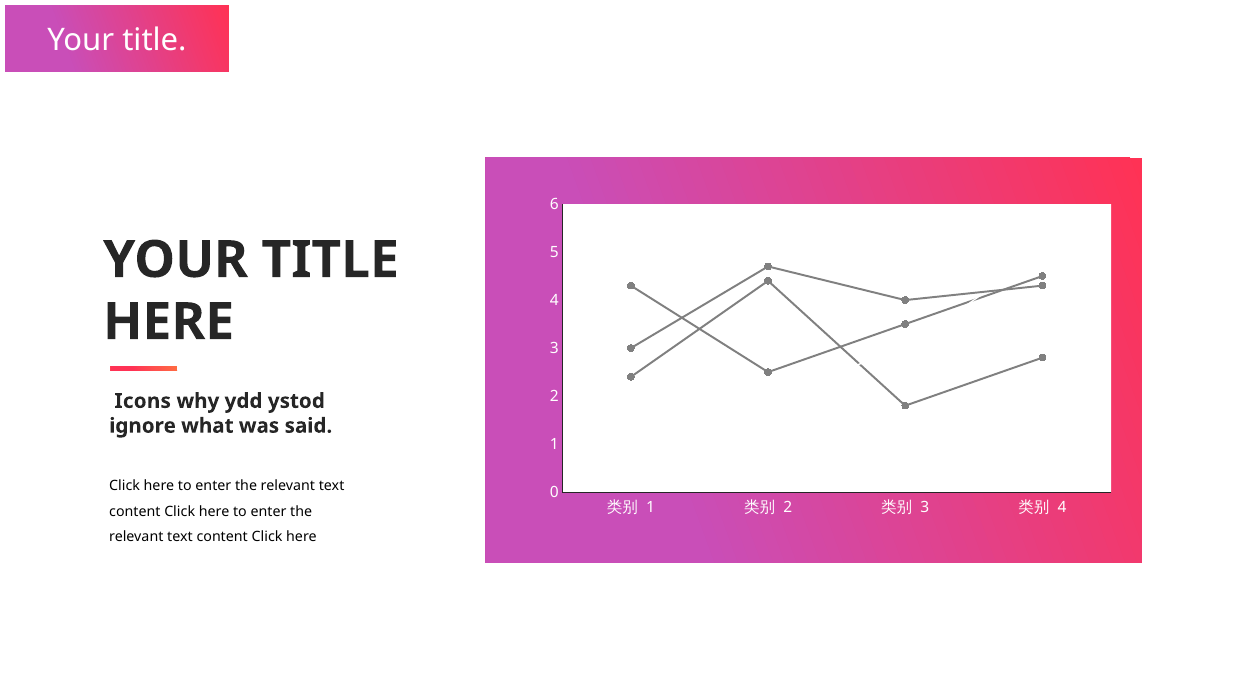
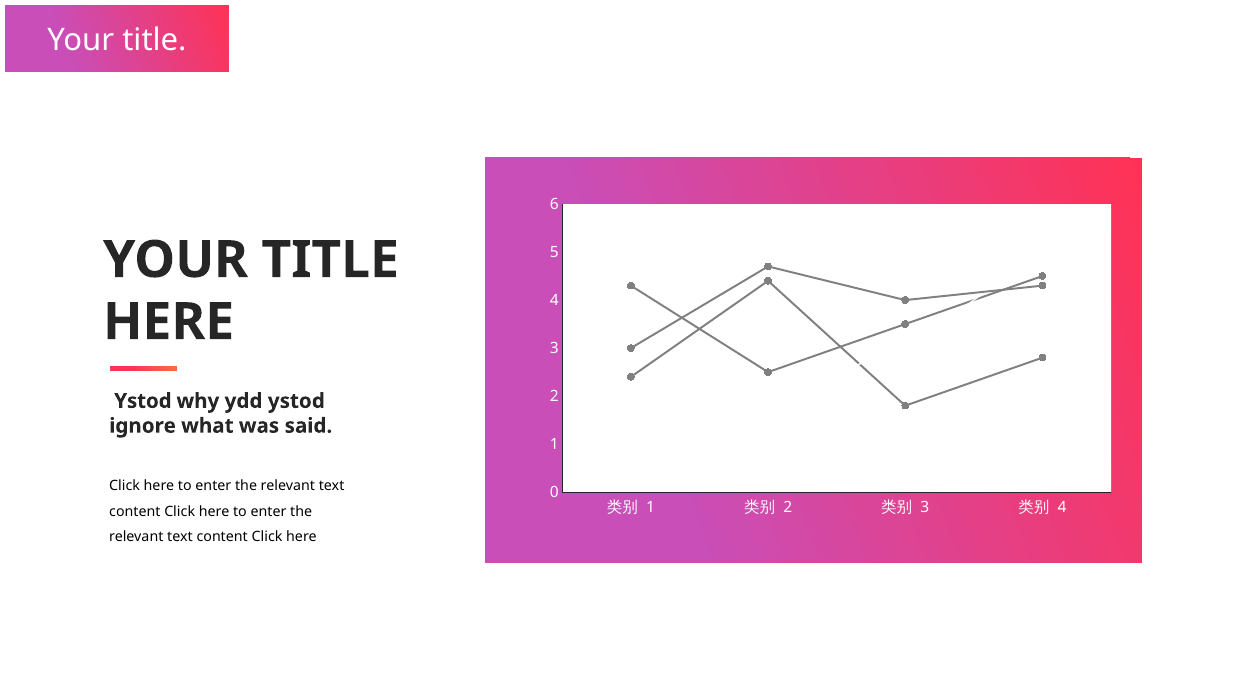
Icons at (143, 401): Icons -> Ystod
